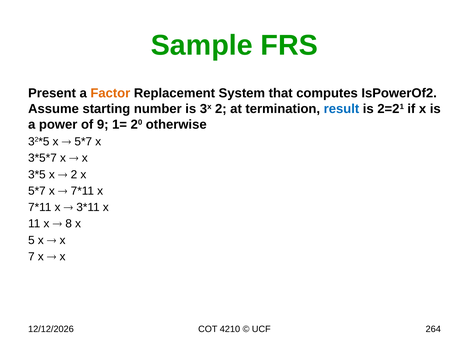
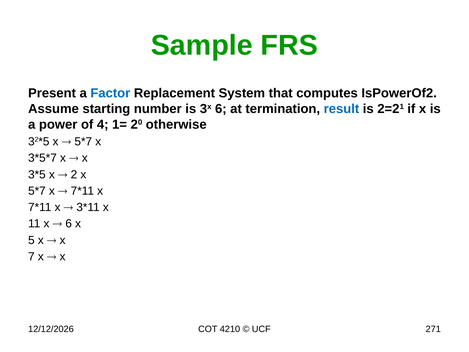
Factor colour: orange -> blue
3x 2: 2 -> 6
9: 9 -> 4
8 at (69, 224): 8 -> 6
264: 264 -> 271
